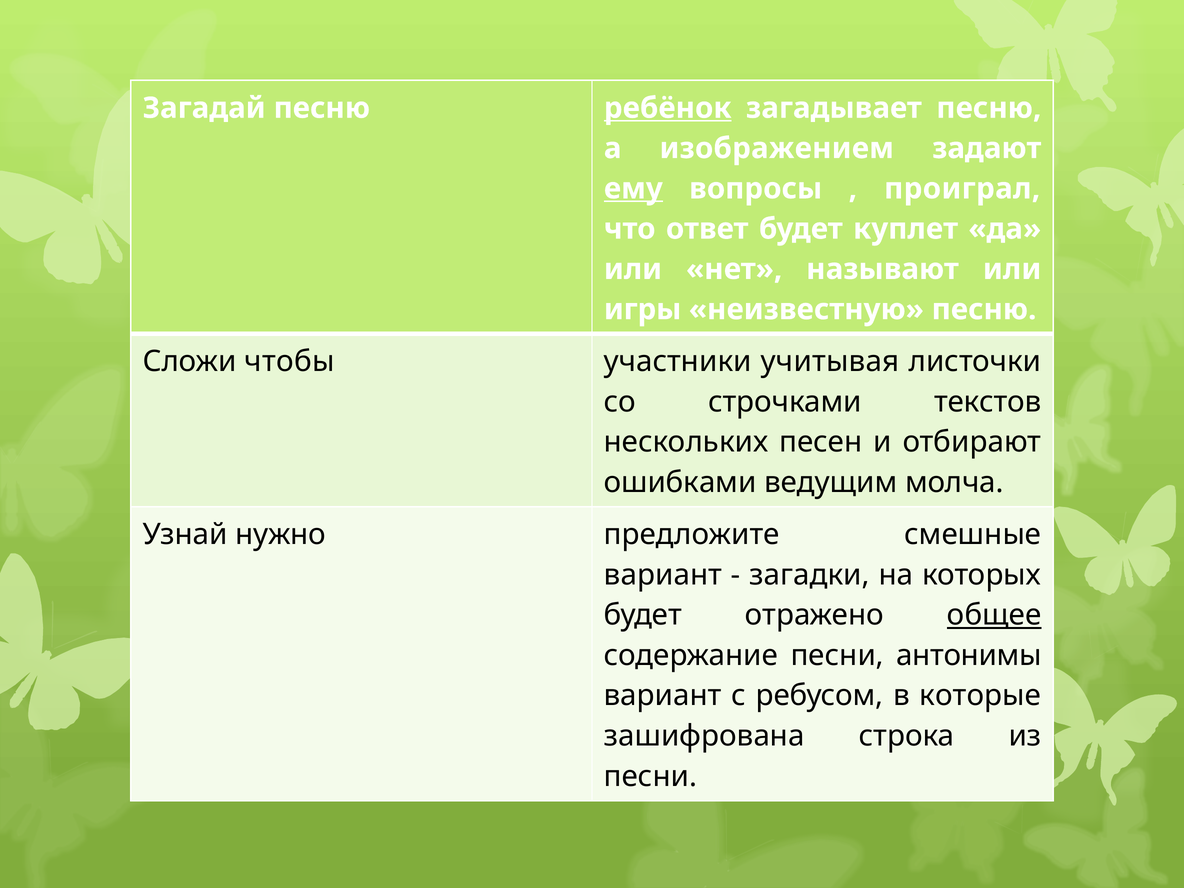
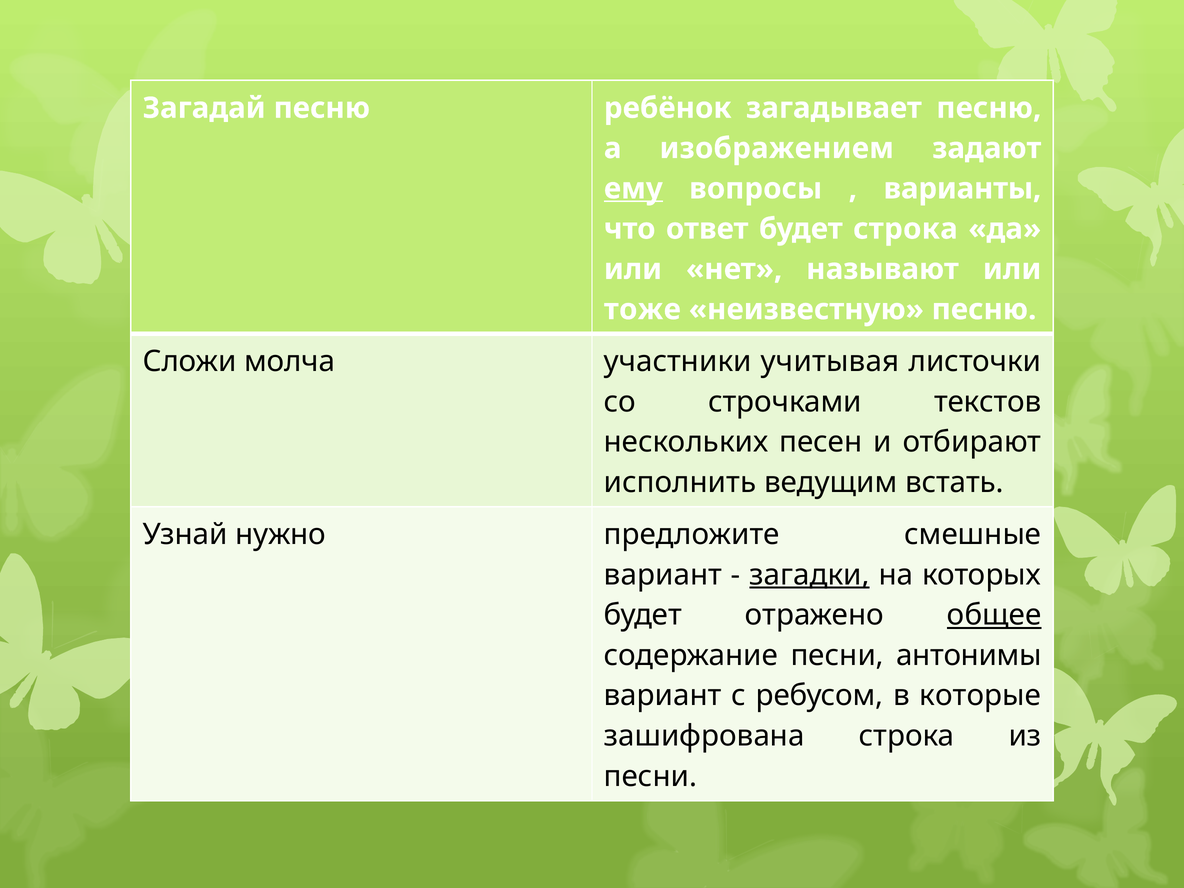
ребёнок underline: present -> none
проиграл: проиграл -> варианты
будет куплет: куплет -> строка
игры: игры -> тоже
чтобы: чтобы -> молча
ошибками: ошибками -> исполнить
молча: молча -> встать
загадки underline: none -> present
